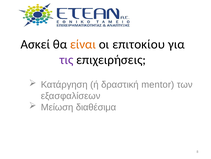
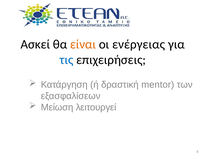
επιτοκίου: επιτοκίου -> ενέργειας
τις colour: purple -> blue
διαθέσιμα: διαθέσιμα -> λειτουργεί
